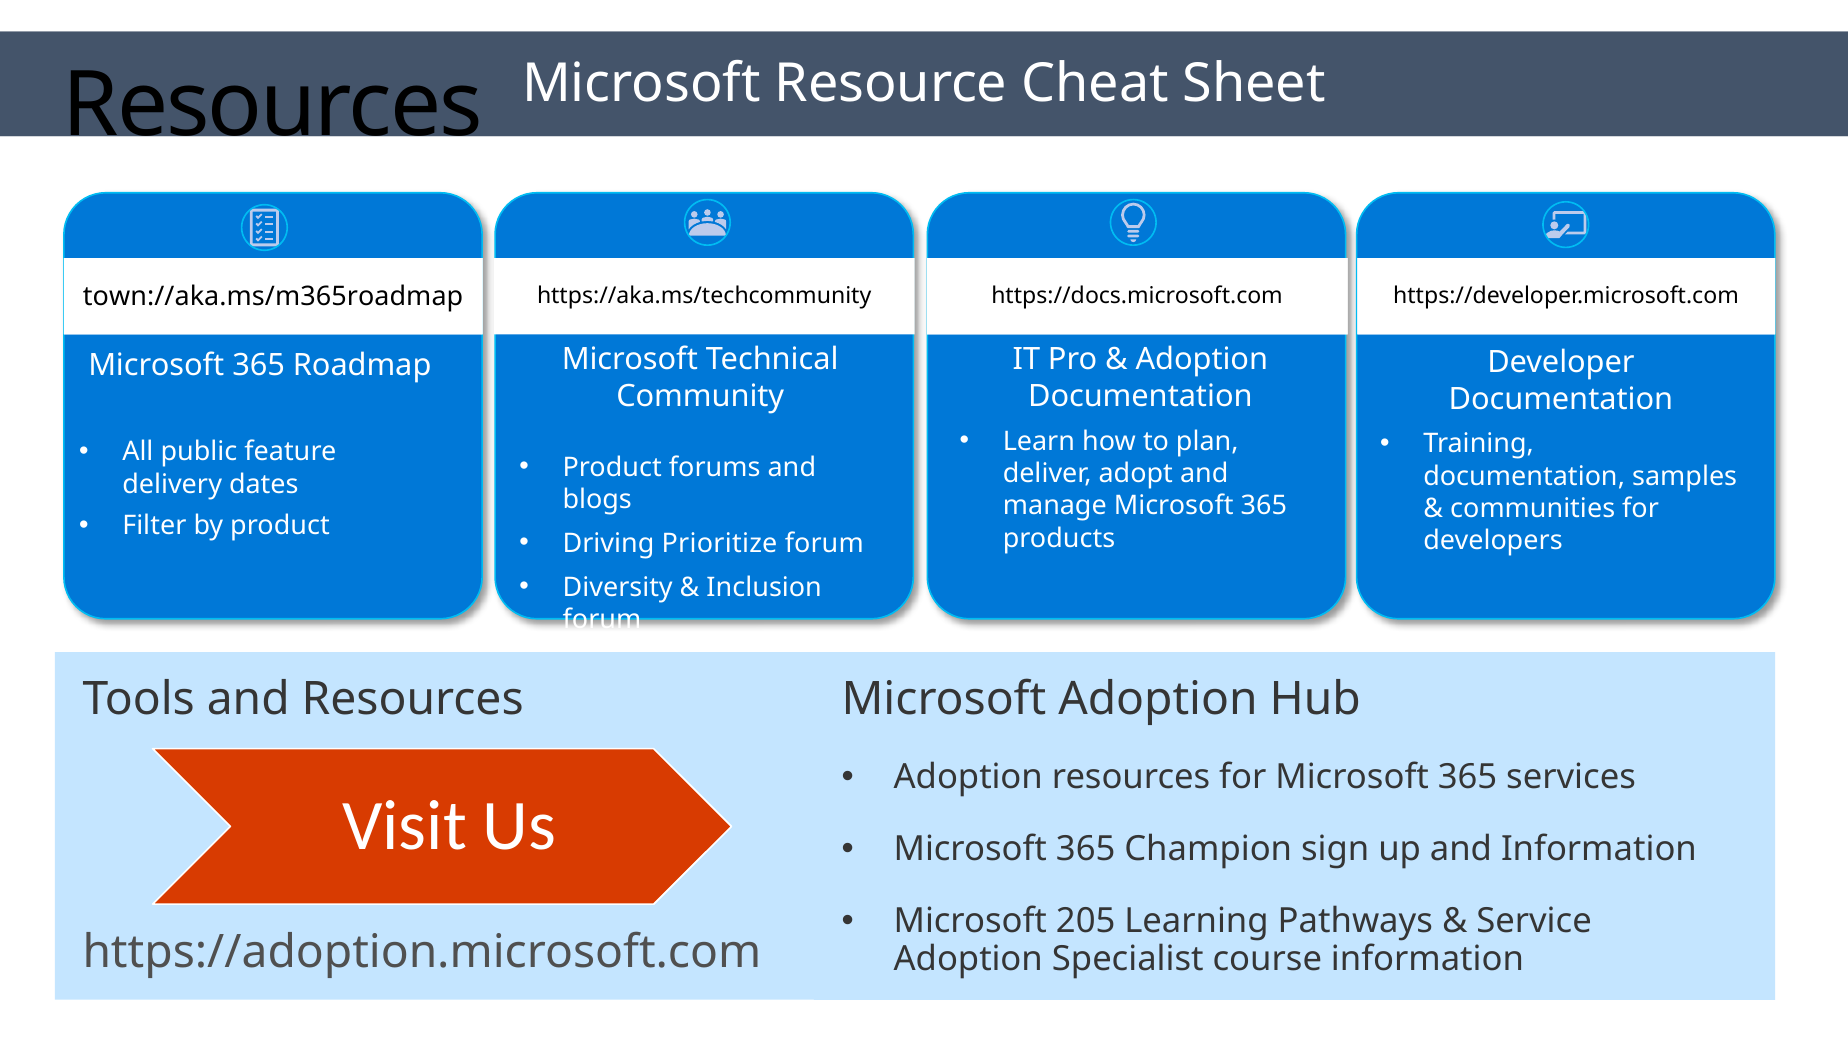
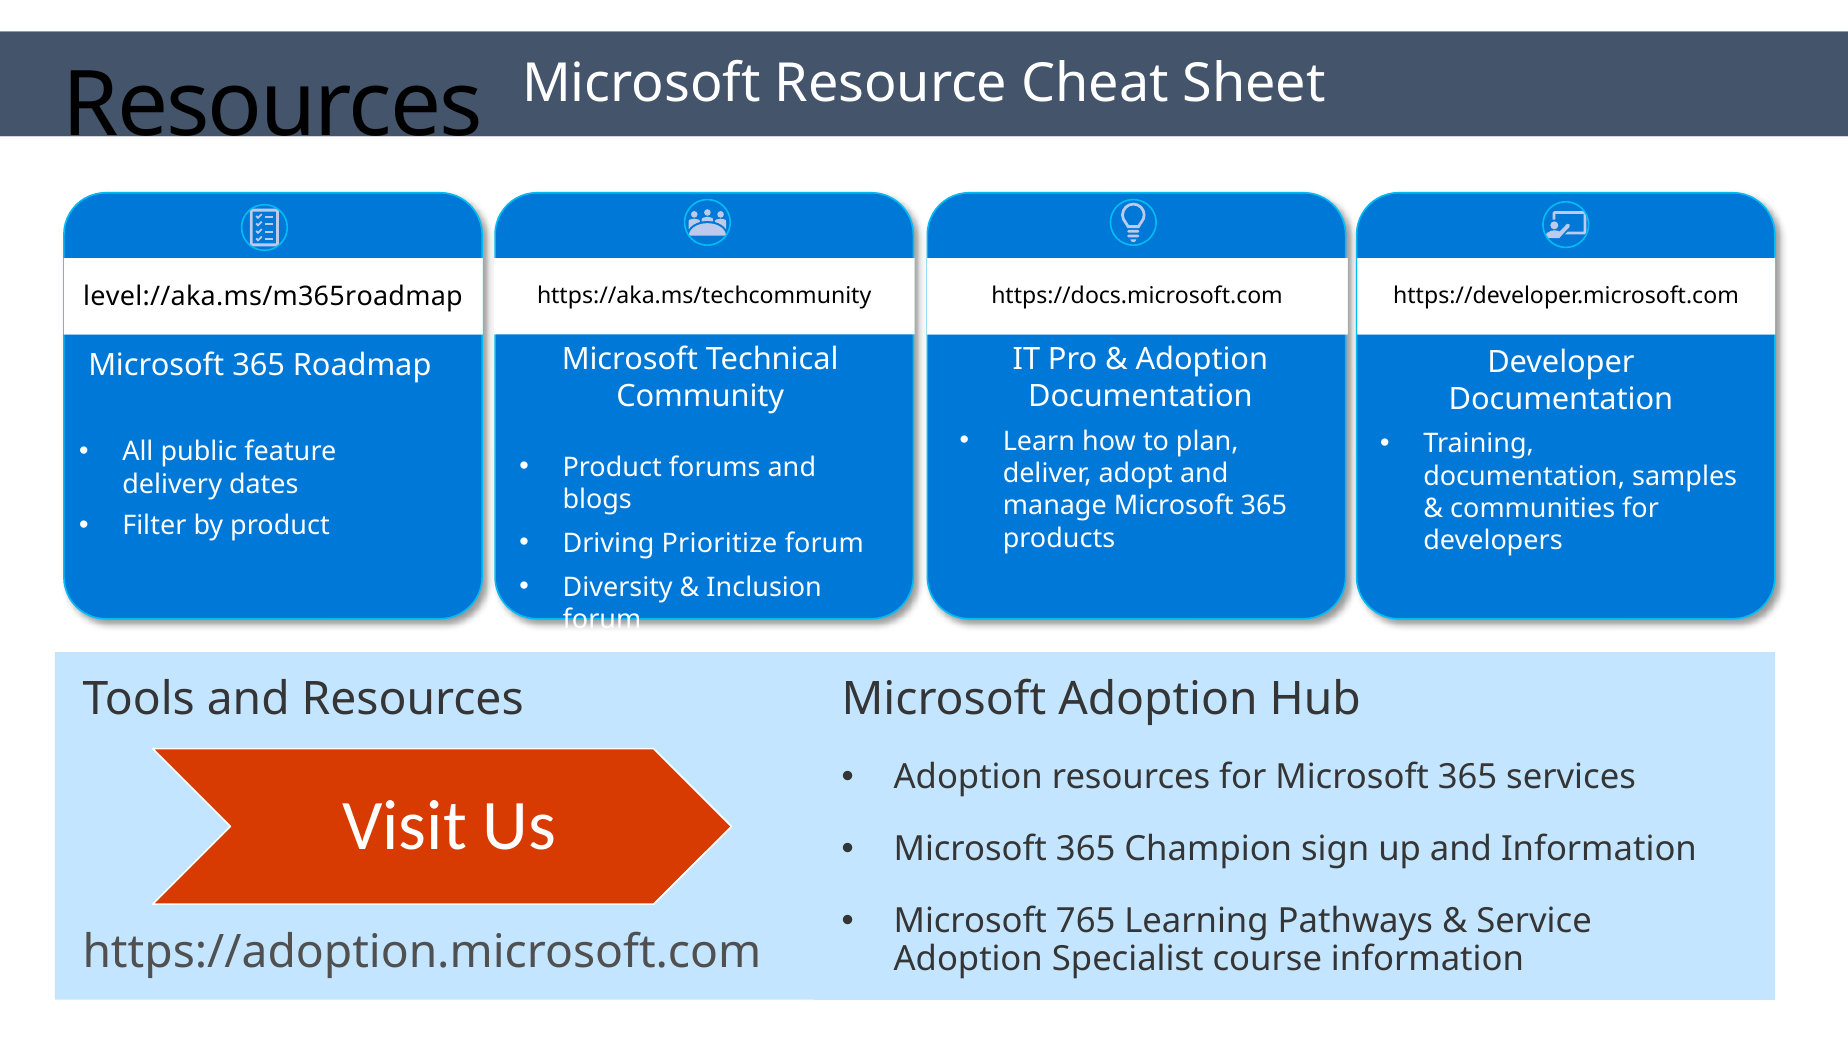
town://aka.ms/m365roadmap: town://aka.ms/m365roadmap -> level://aka.ms/m365roadmap
205: 205 -> 765
